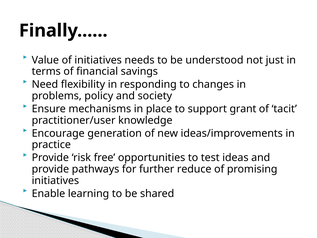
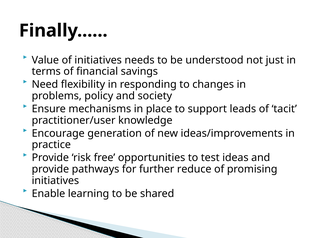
grant: grant -> leads
